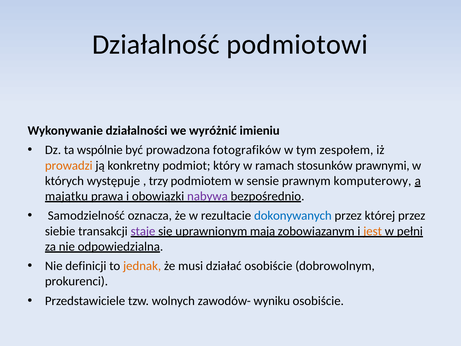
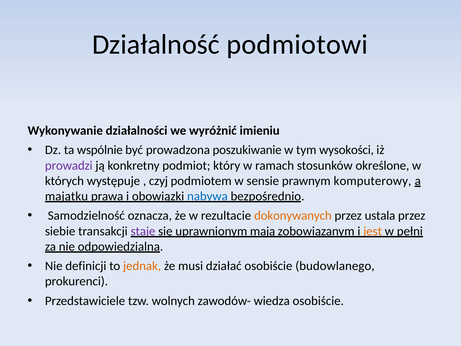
fotografików: fotografików -> poszukiwanie
zespołem: zespołem -> wysokości
prowadzi colour: orange -> purple
prawnymi: prawnymi -> określone
trzy: trzy -> czyj
nabywa colour: purple -> blue
dokonywanych colour: blue -> orange
której: której -> ustala
dobrowolnym: dobrowolnym -> budowlanego
wyniku: wyniku -> wiedza
